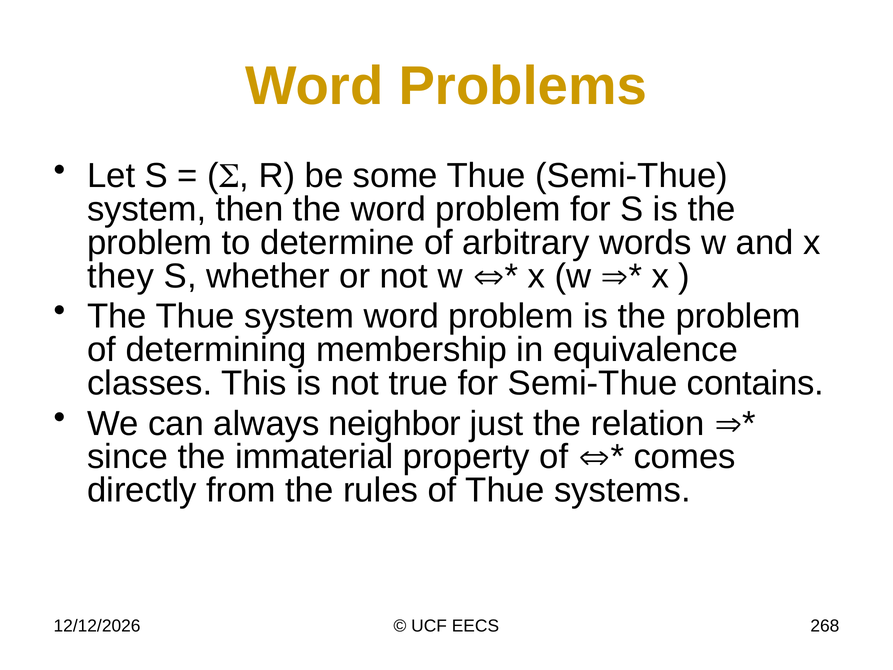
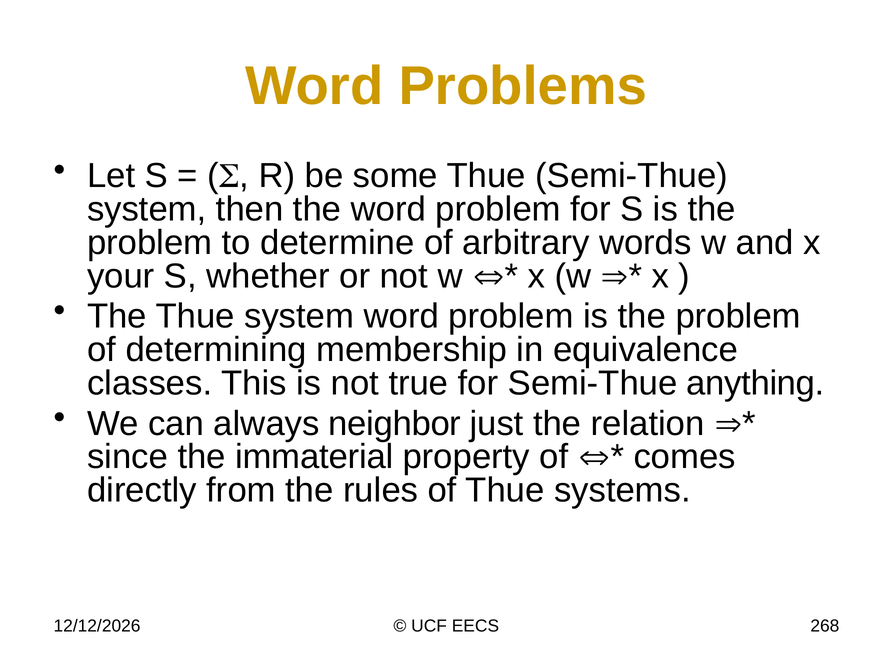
they: they -> your
contains: contains -> anything
